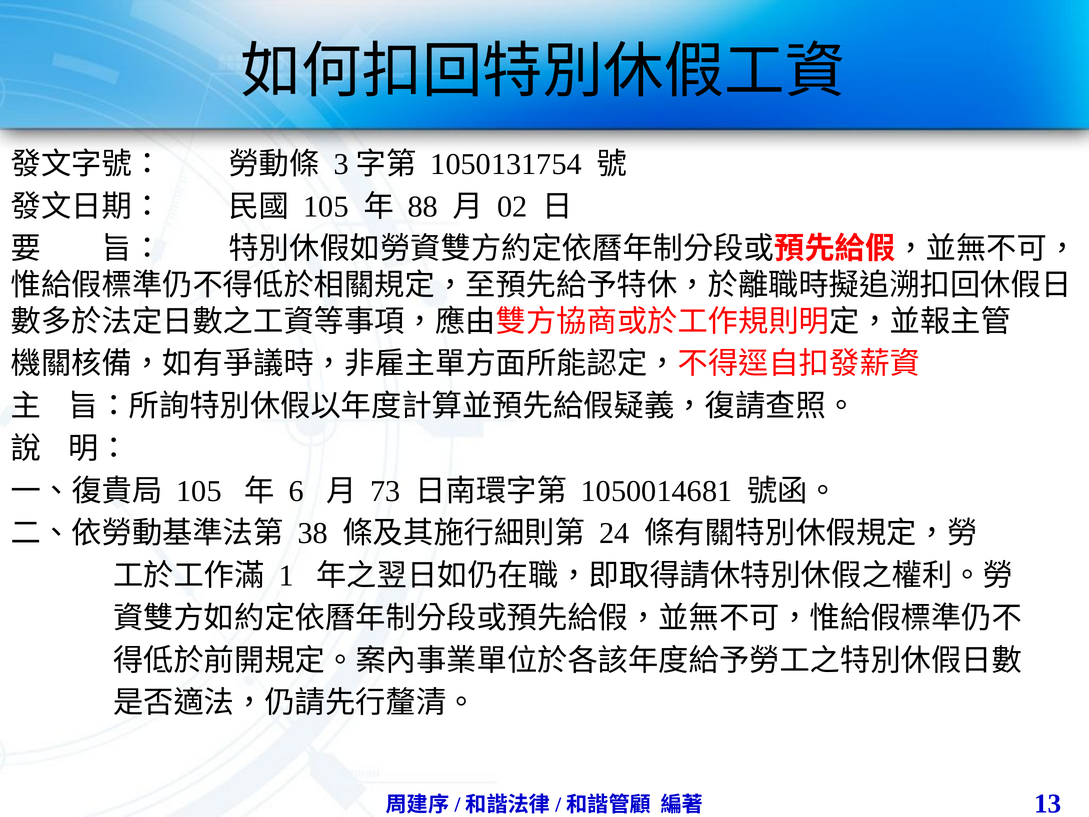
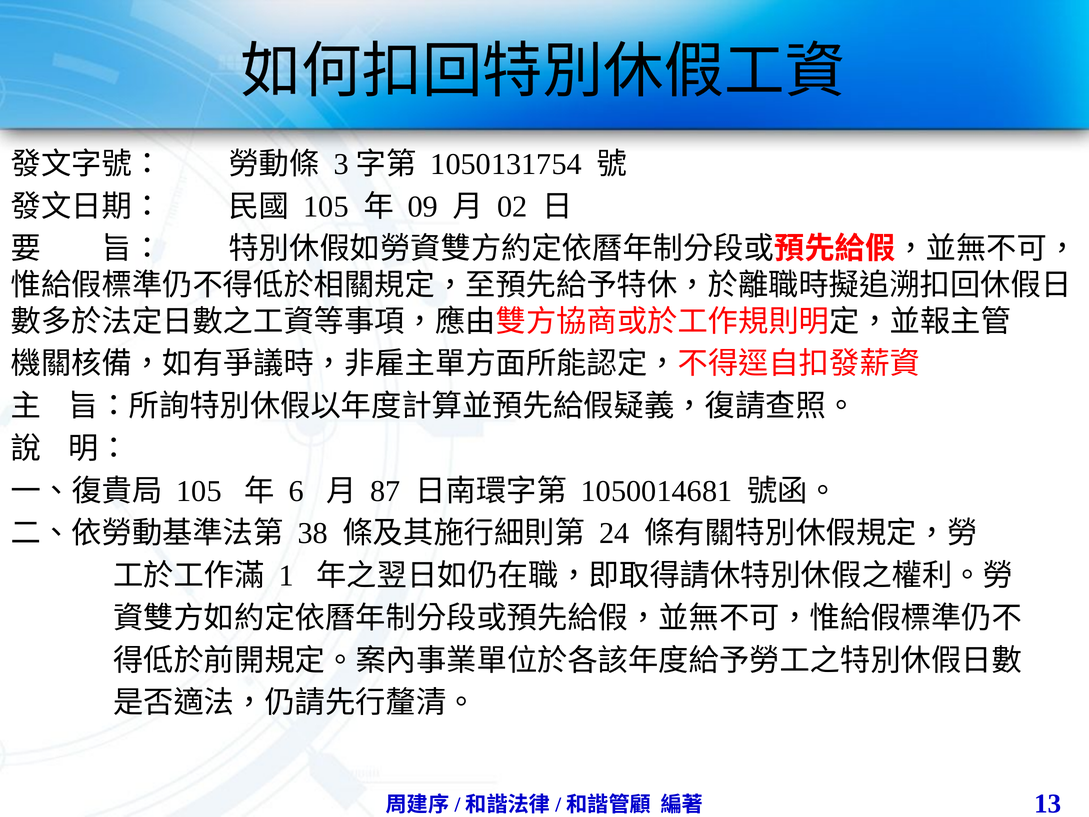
88: 88 -> 09
73: 73 -> 87
